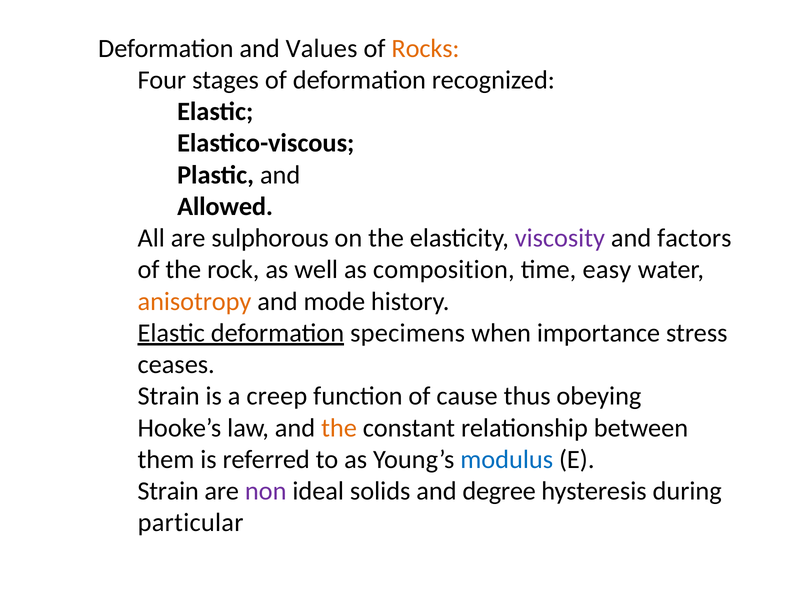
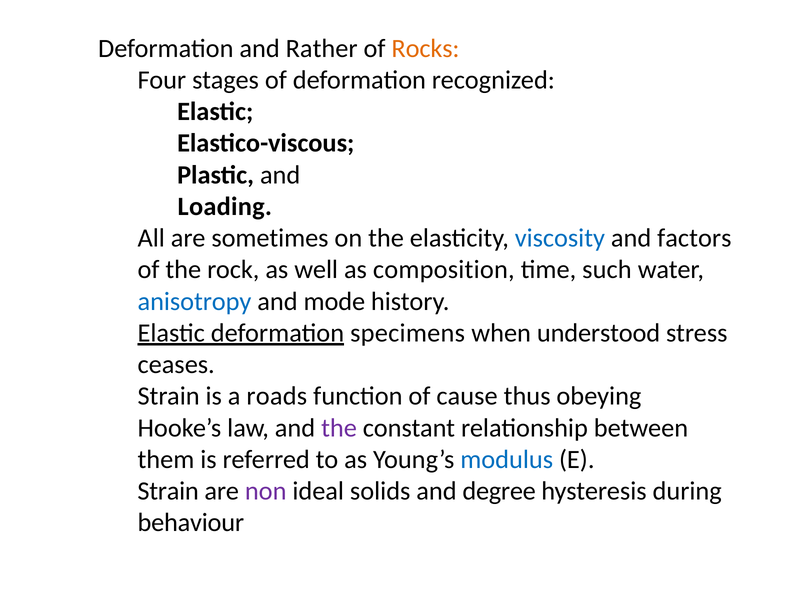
Values: Values -> Rather
Allowed: Allowed -> Loading
sulphorous: sulphorous -> sometimes
viscosity colour: purple -> blue
easy: easy -> such
anisotropy colour: orange -> blue
importance: importance -> understood
creep: creep -> roads
the at (339, 428) colour: orange -> purple
particular: particular -> behaviour
